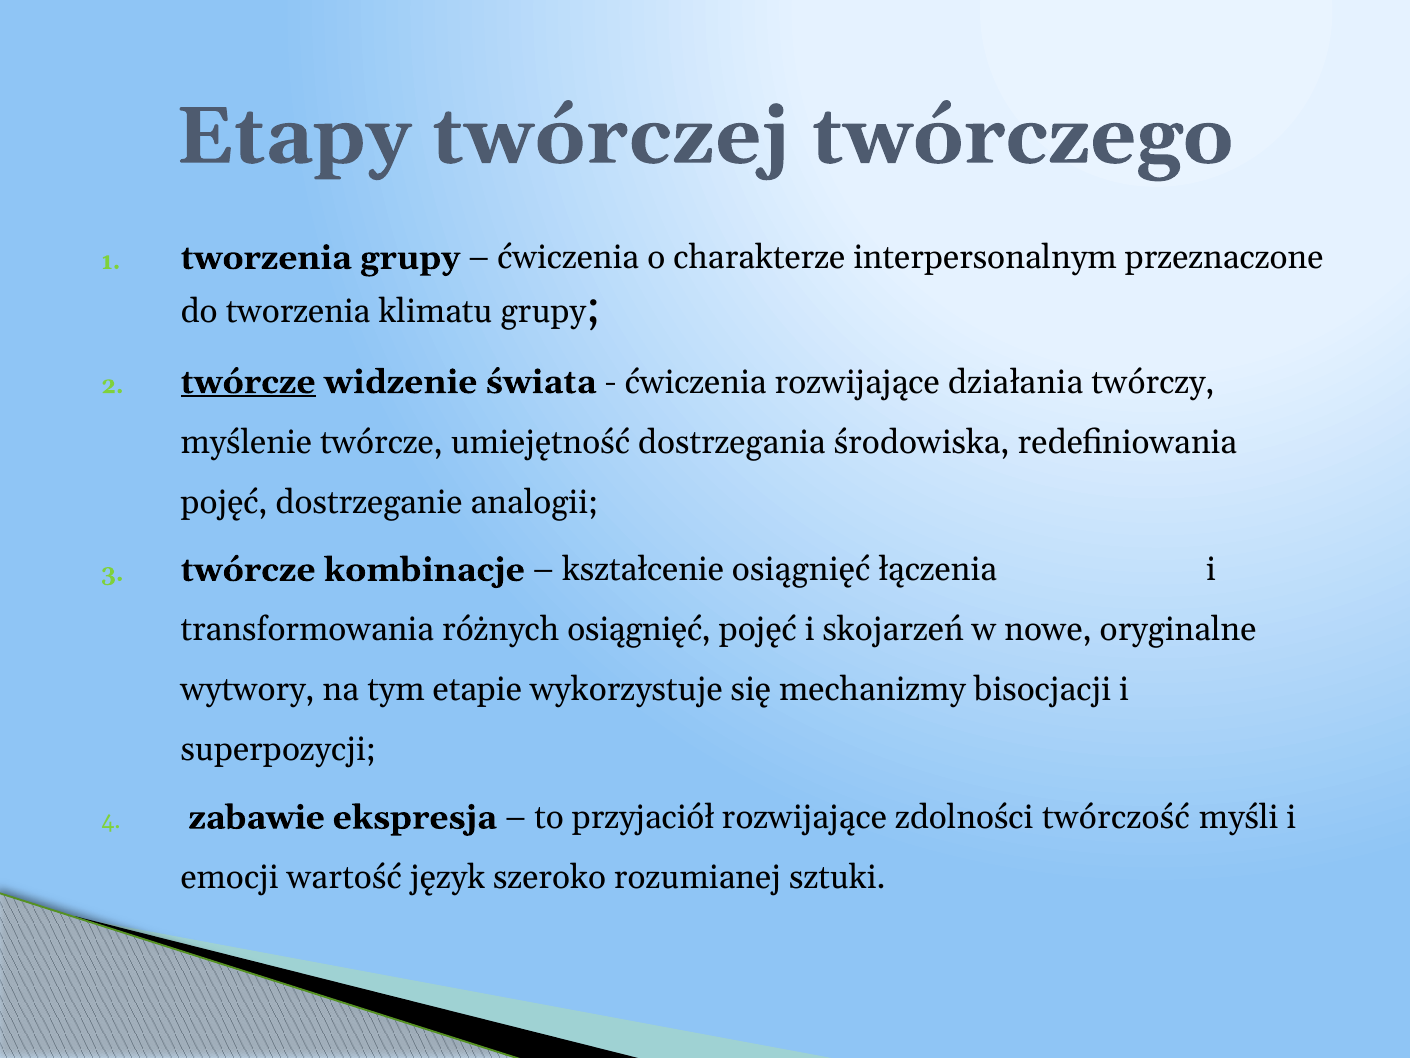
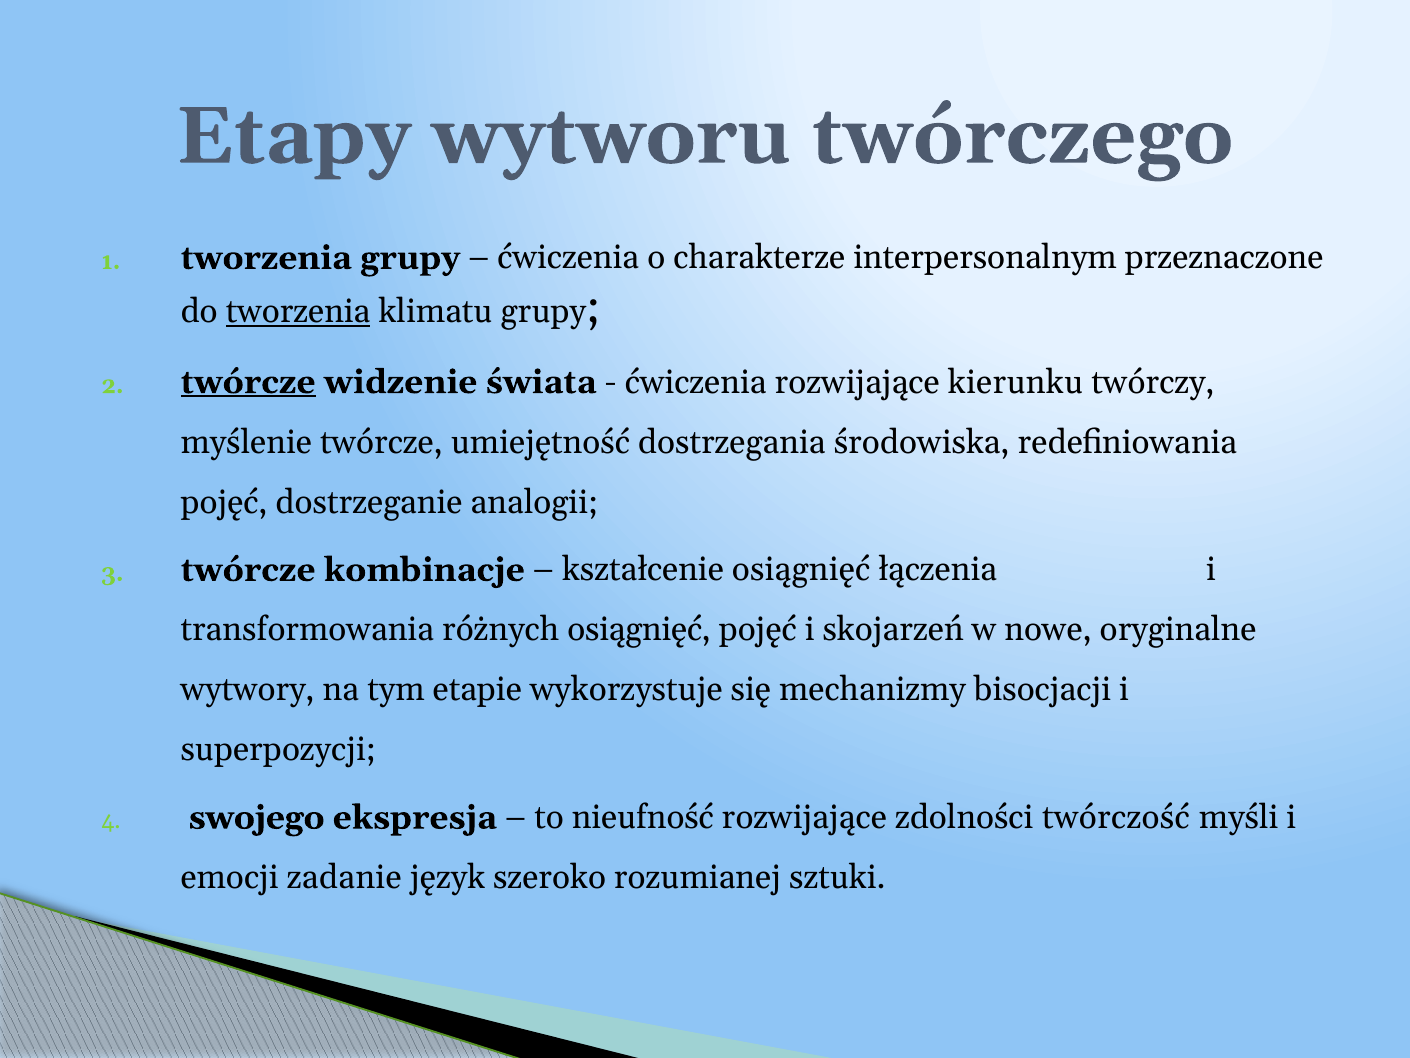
twórczej: twórczej -> wytworu
tworzenia at (298, 311) underline: none -> present
działania: działania -> kierunku
zabawie: zabawie -> swojego
przyjaciół: przyjaciół -> nieufność
wartość: wartość -> zadanie
